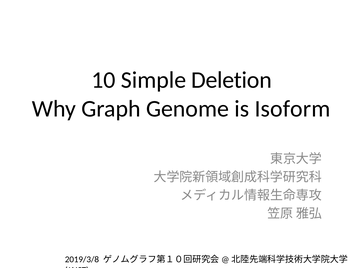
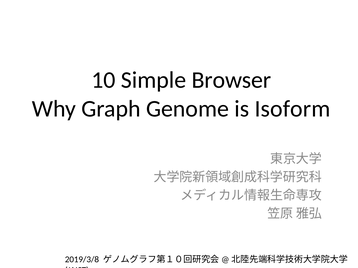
Deletion: Deletion -> Browser
